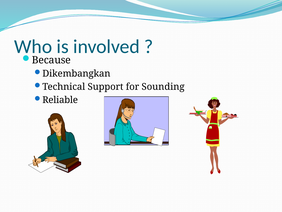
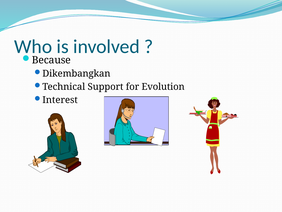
Sounding: Sounding -> Evolution
Reliable: Reliable -> Interest
